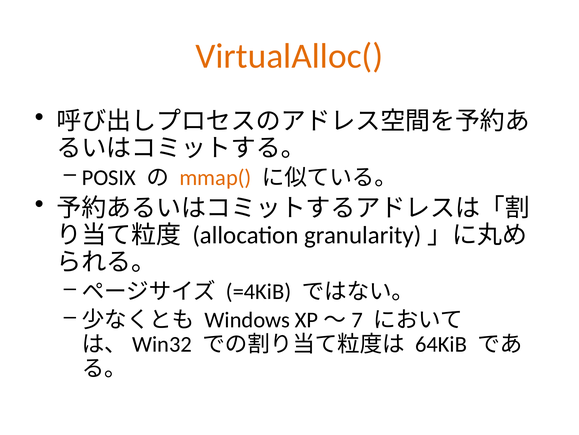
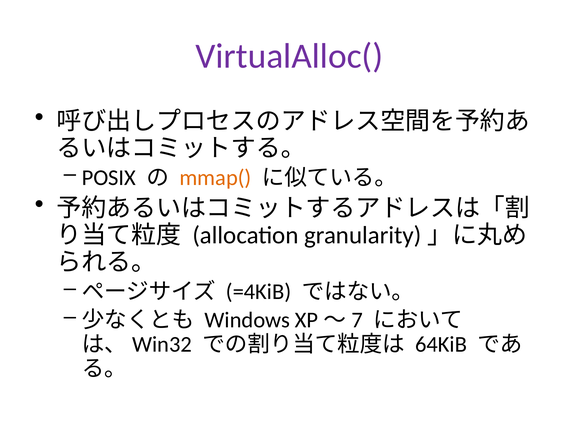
VirtualAlloc( colour: orange -> purple
